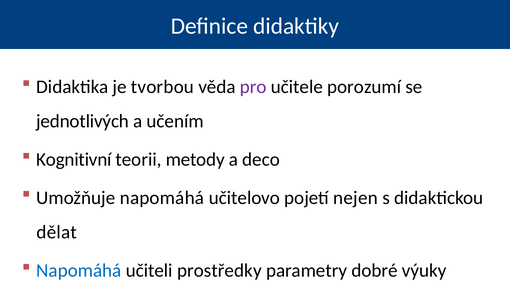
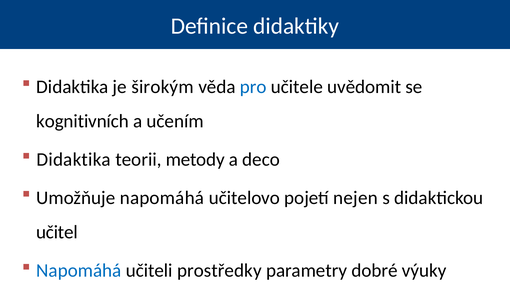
tvorbou: tvorbou -> širokým
pro colour: purple -> blue
porozumí: porozumí -> uvědomit
jednotlivých: jednotlivých -> kognitivních
Kognitivní at (74, 159): Kognitivní -> Didaktika
dělat: dělat -> učitel
